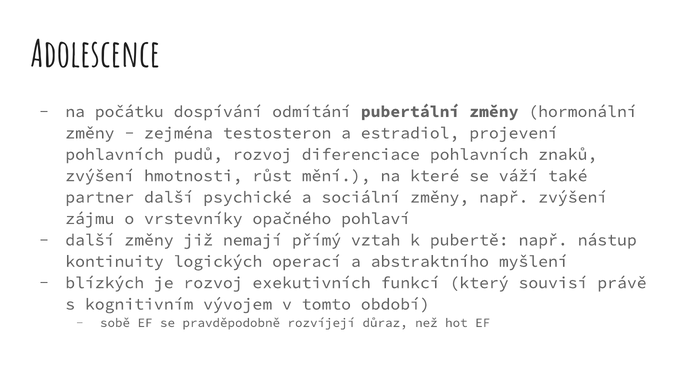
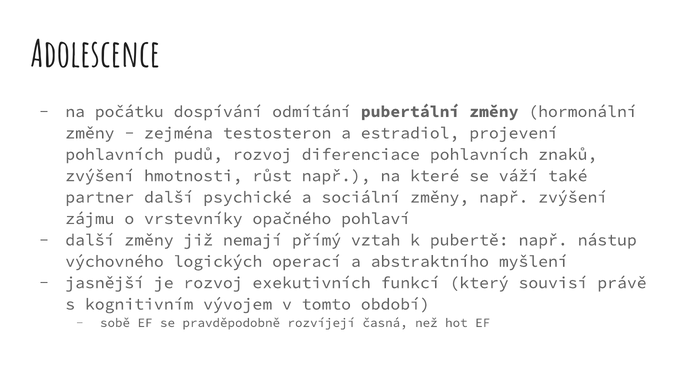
růst mění: mění -> např
kontinuity: kontinuity -> výchovného
blízkých: blízkých -> jasnější
důraz: důraz -> časná
